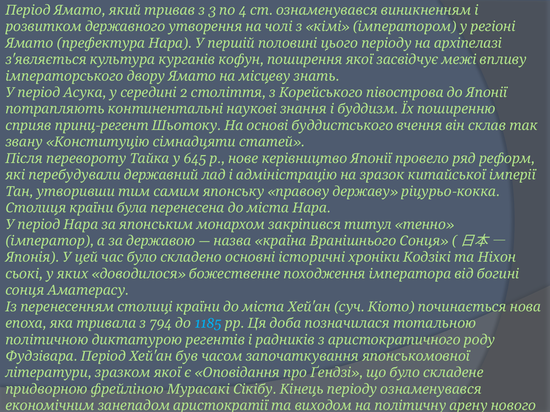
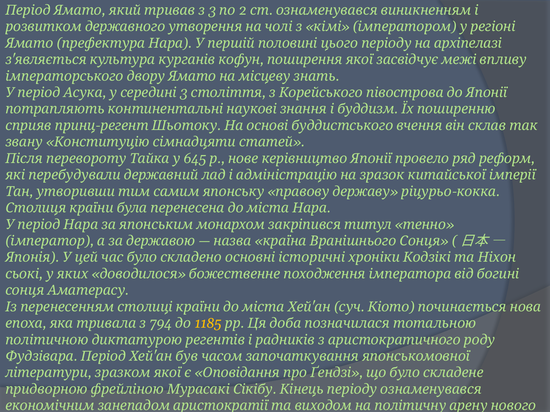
4: 4 -> 2
2 at (184, 93): 2 -> 3
1185 colour: light blue -> yellow
